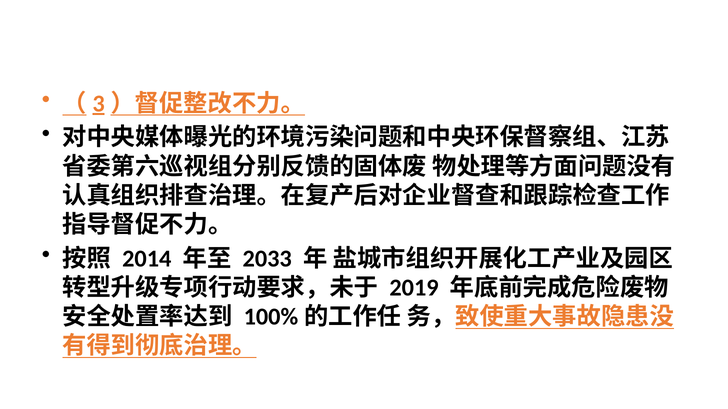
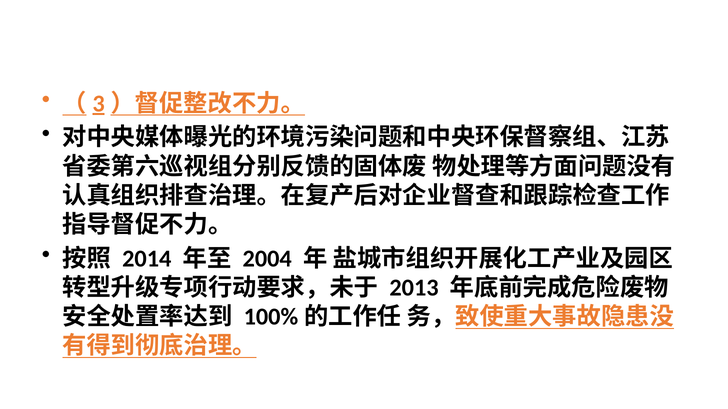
2033: 2033 -> 2004
2019: 2019 -> 2013
